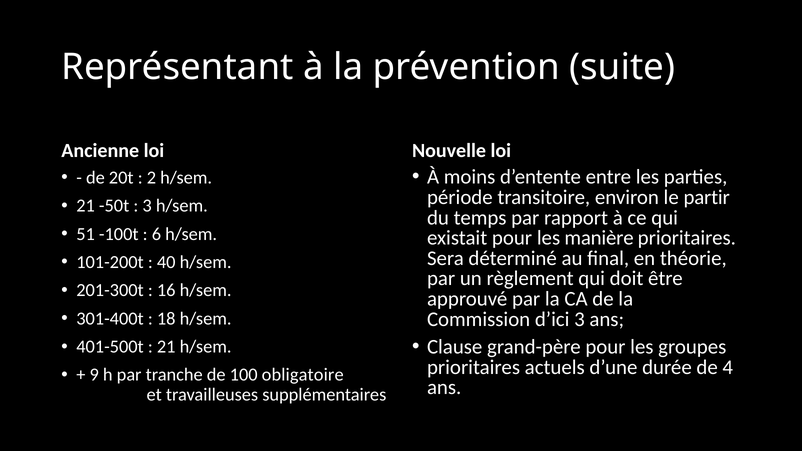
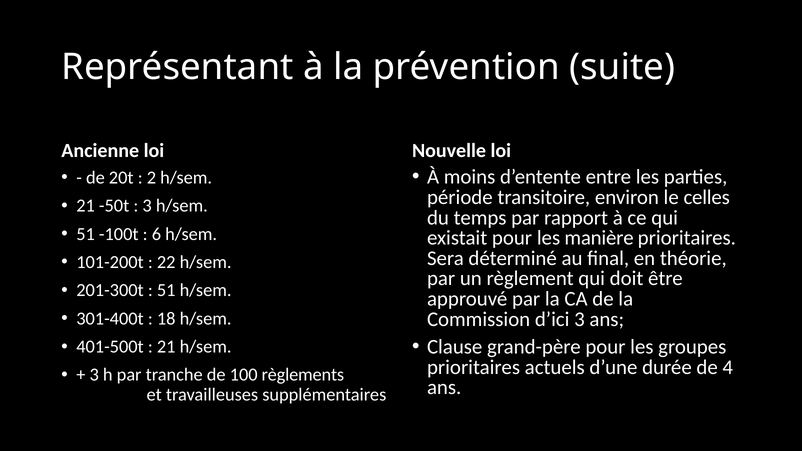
partir: partir -> celles
40: 40 -> 22
16 at (166, 290): 16 -> 51
9 at (94, 375): 9 -> 3
obligatoire: obligatoire -> règlements
